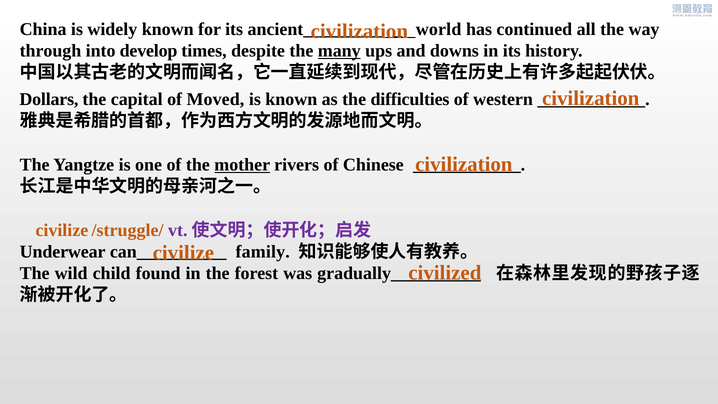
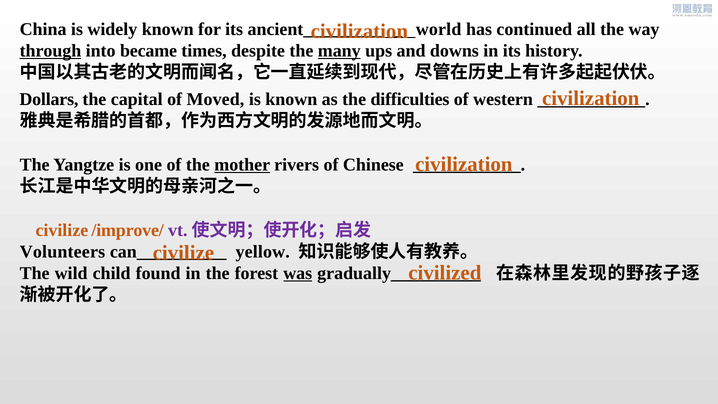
through underline: none -> present
develop: develop -> became
/struggle/: /struggle/ -> /improve/
Underwear: Underwear -> Volunteers
family: family -> yellow
was underline: none -> present
